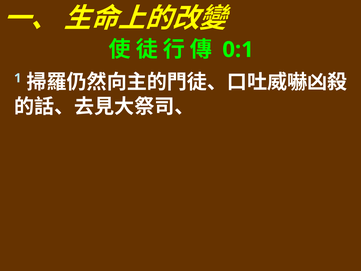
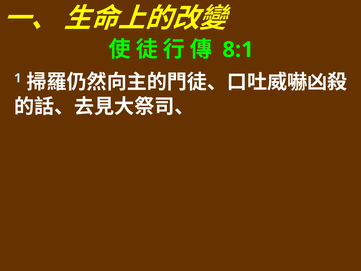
0:1: 0:1 -> 8:1
